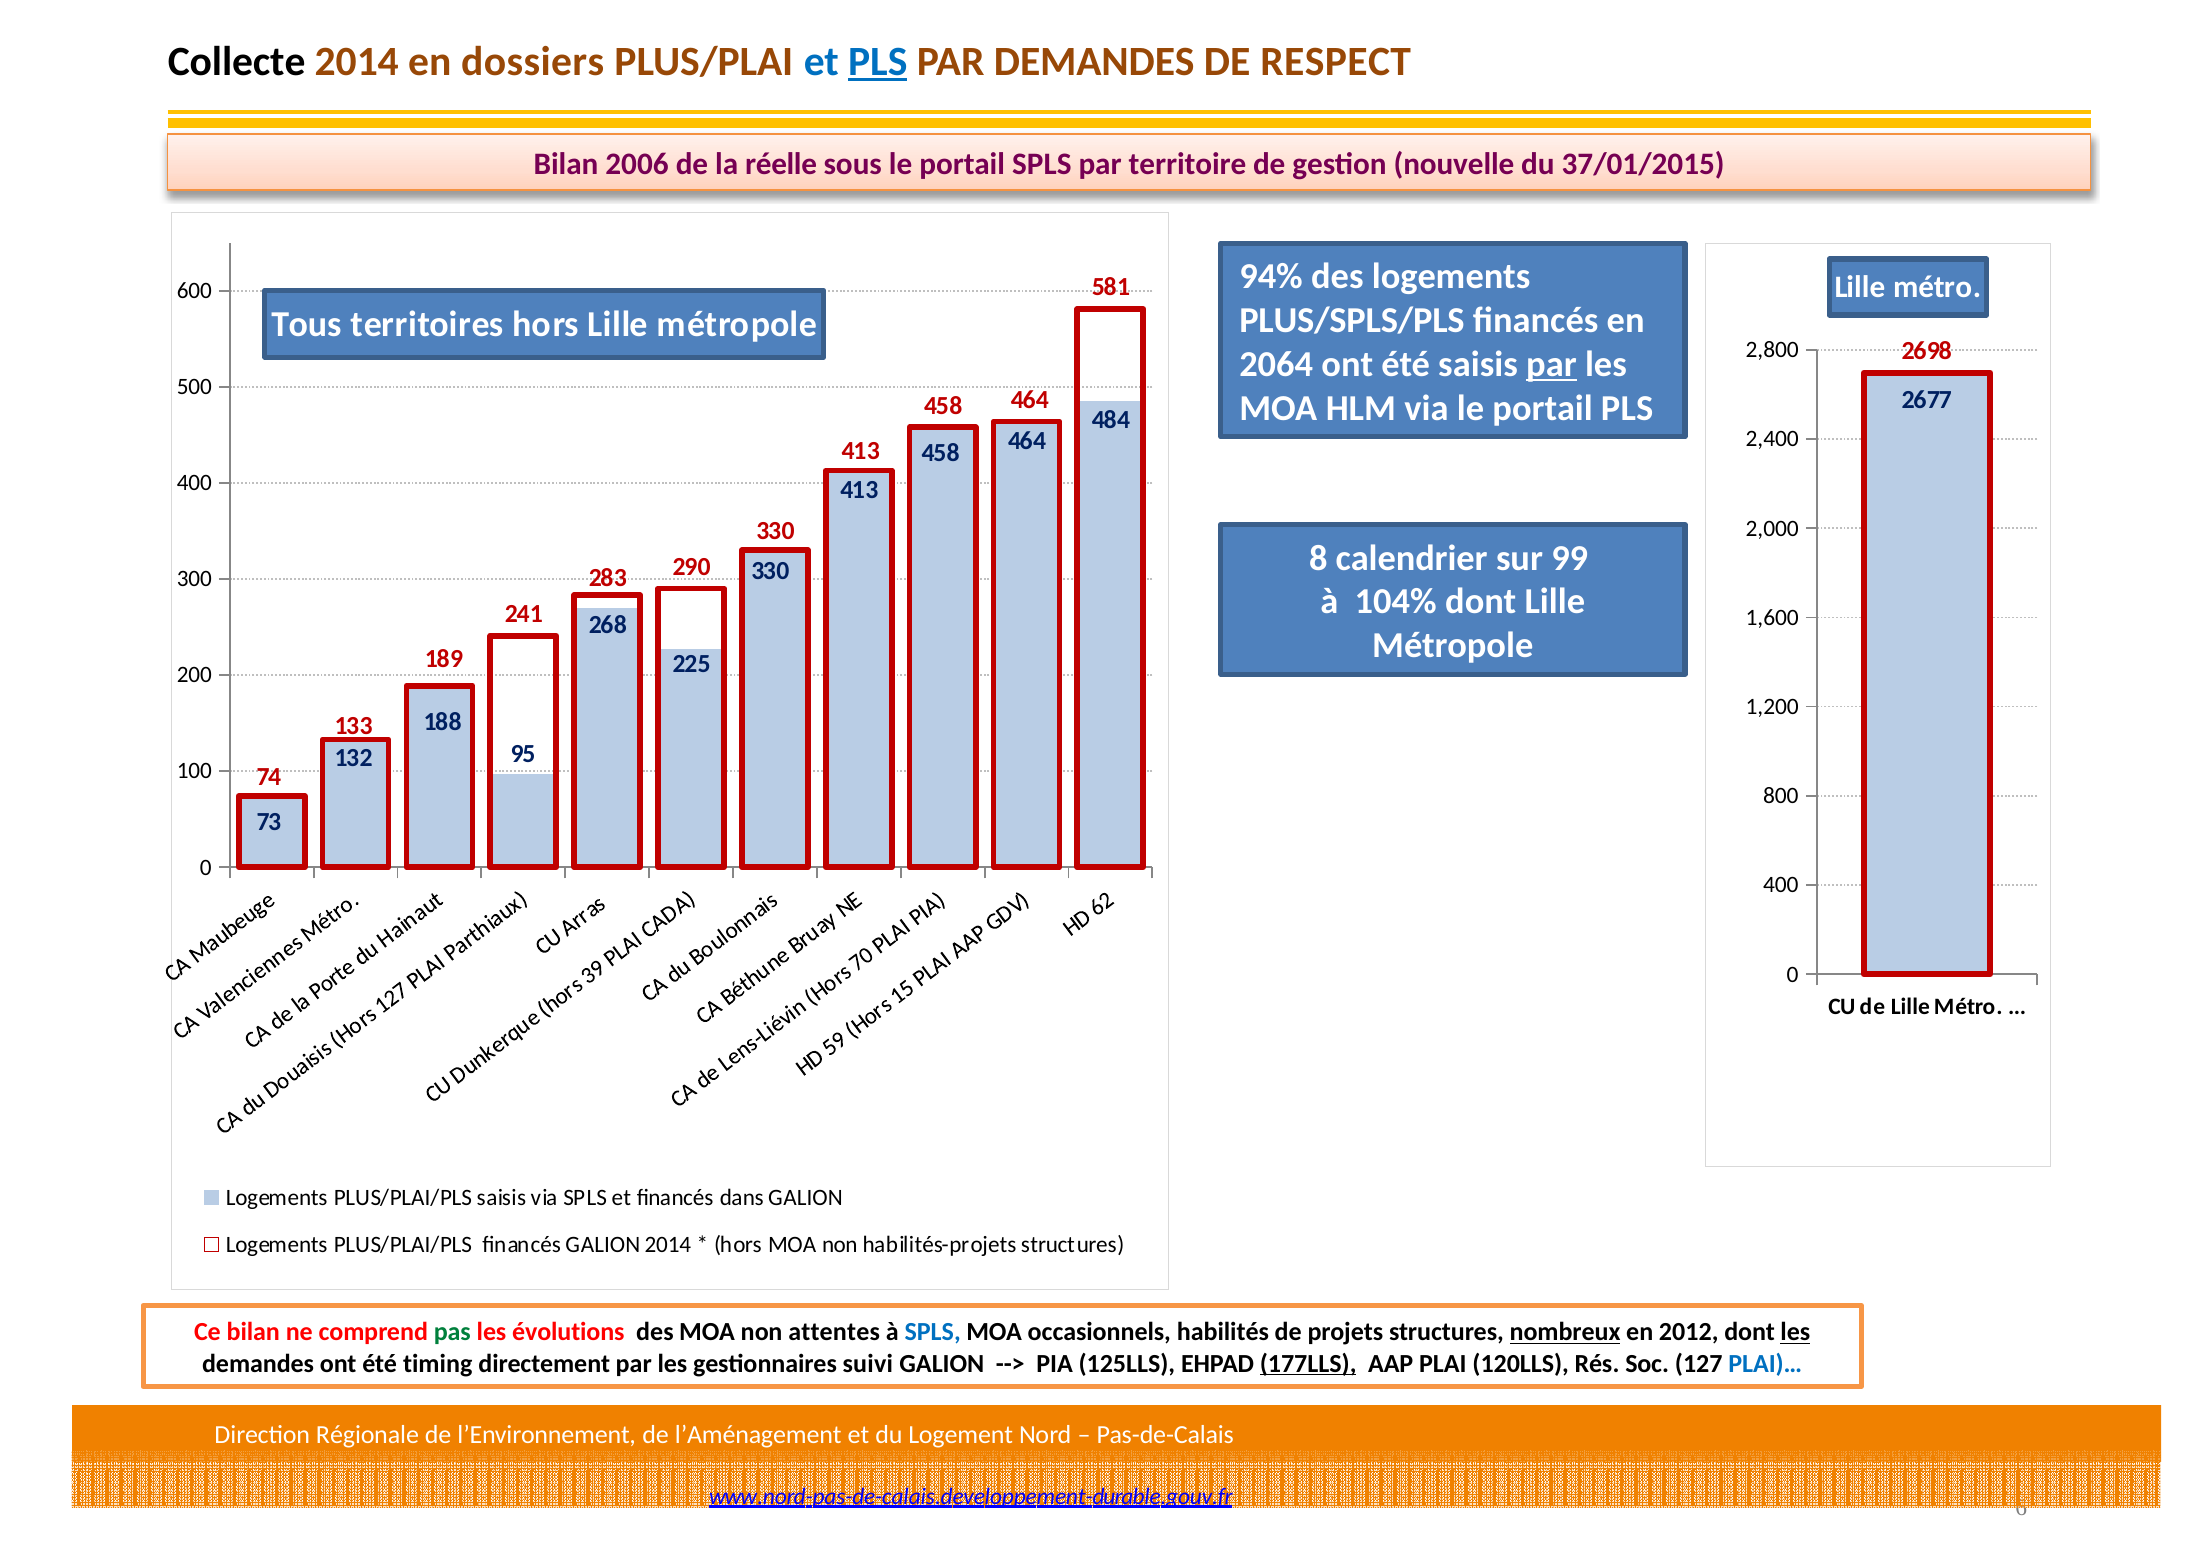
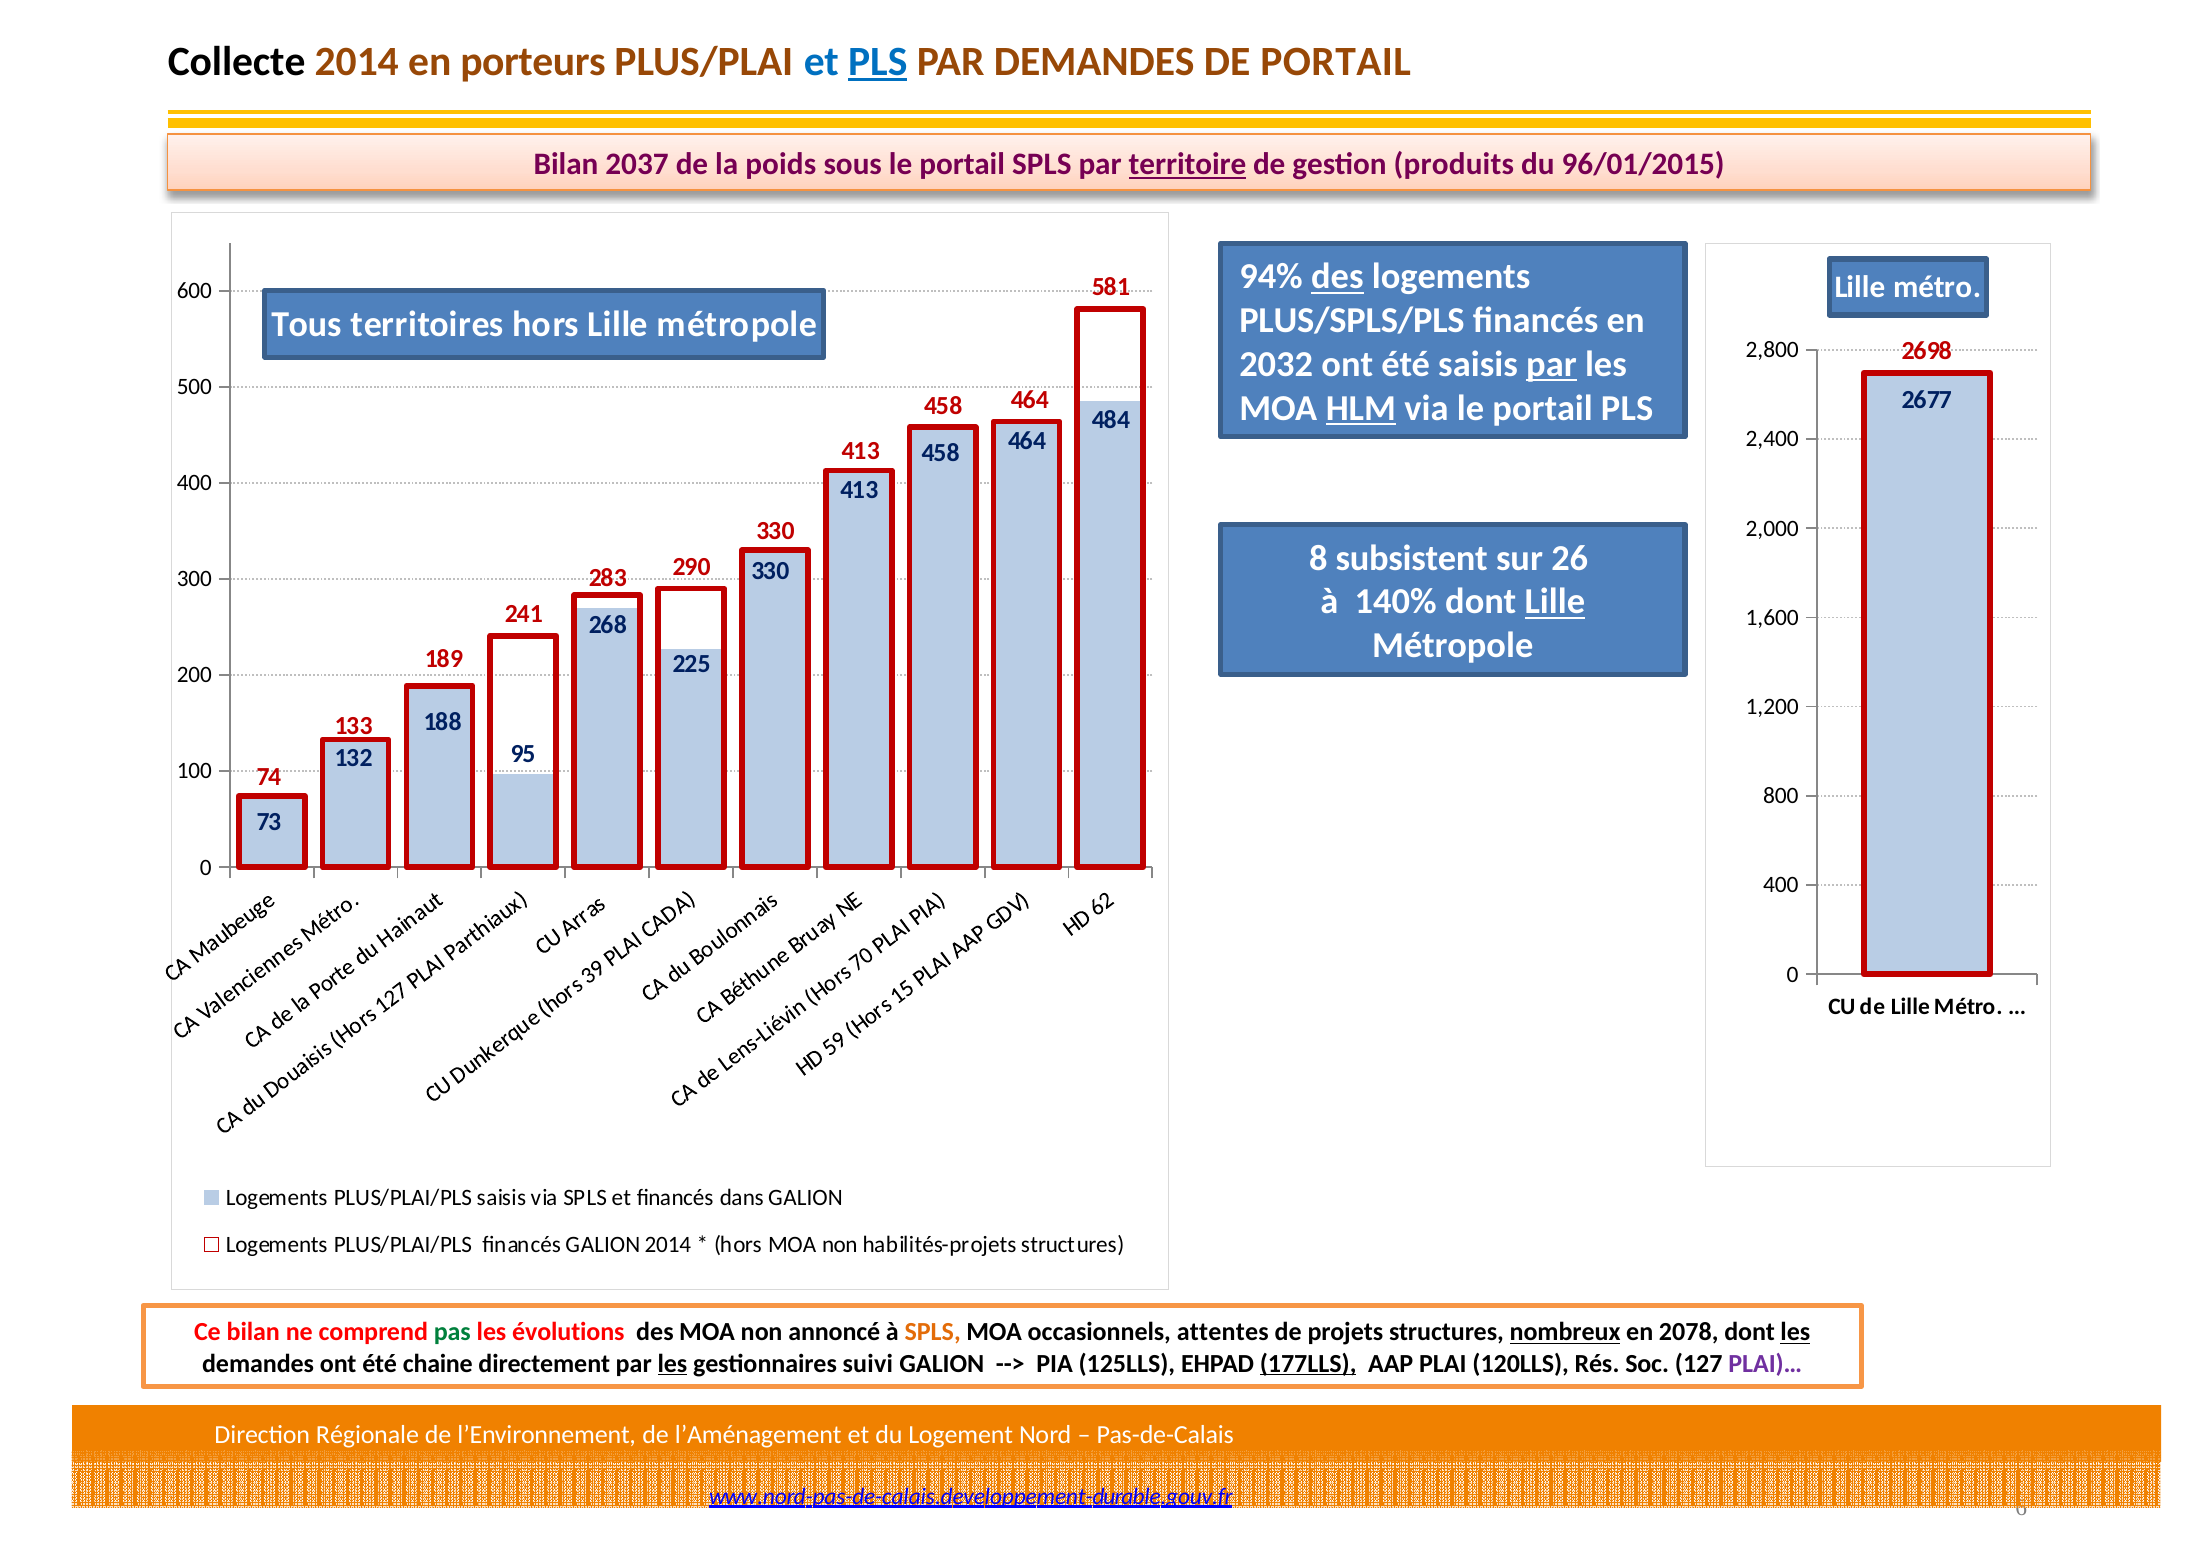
dossiers: dossiers -> porteurs
DE RESPECT: RESPECT -> PORTAIL
2006: 2006 -> 2037
réelle: réelle -> poids
territoire underline: none -> present
nouvelle: nouvelle -> produits
37/01/2015: 37/01/2015 -> 96/01/2015
des at (1337, 277) underline: none -> present
2064: 2064 -> 2032
HLM underline: none -> present
calendrier: calendrier -> subsistent
99: 99 -> 26
104%: 104% -> 140%
Lille at (1555, 602) underline: none -> present
attentes: attentes -> annoncé
SPLS at (933, 1332) colour: blue -> orange
habilités: habilités -> attentes
2012: 2012 -> 2078
timing: timing -> chaine
les at (672, 1363) underline: none -> present
PLAI)… colour: blue -> purple
